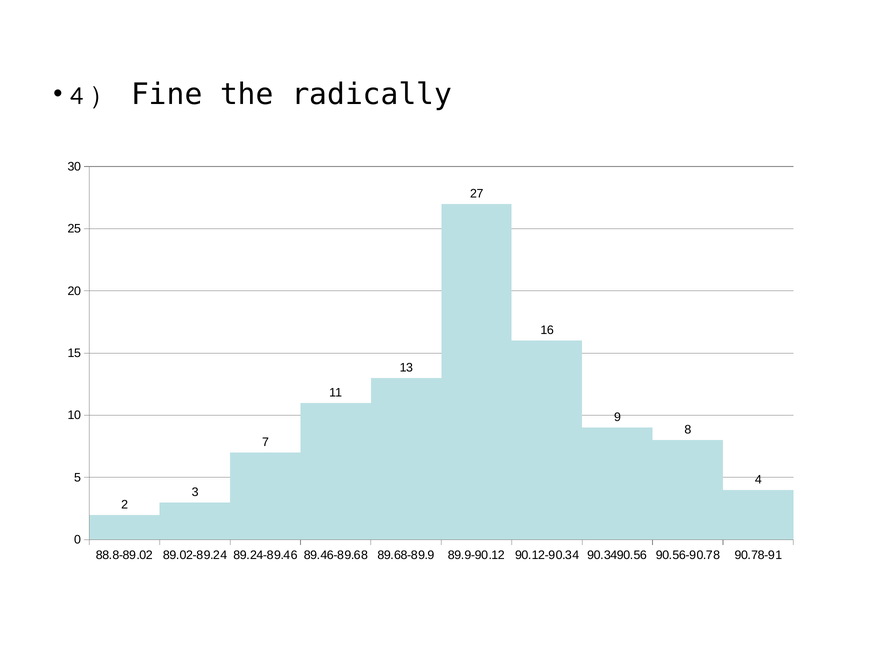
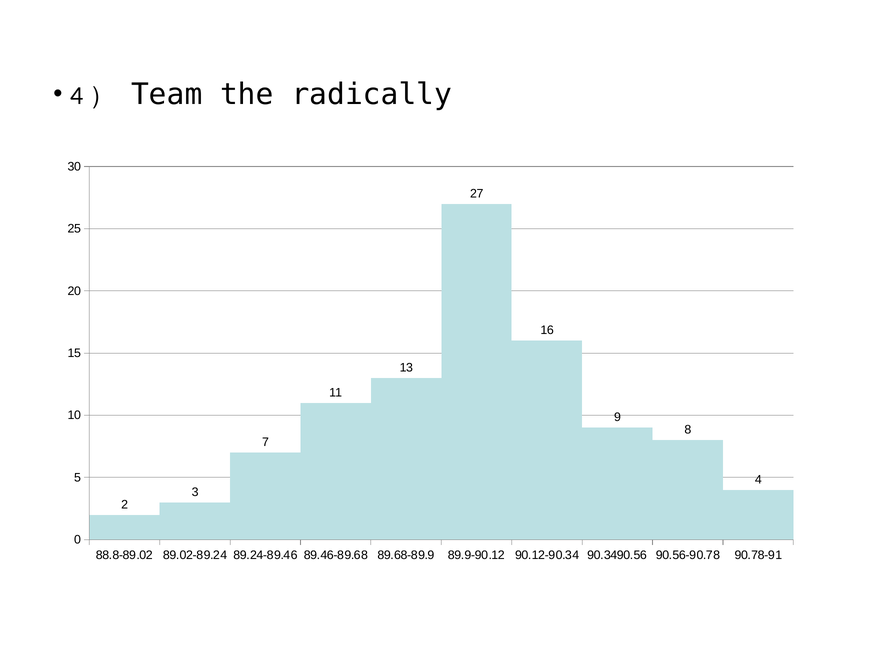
Fine: Fine -> Team
